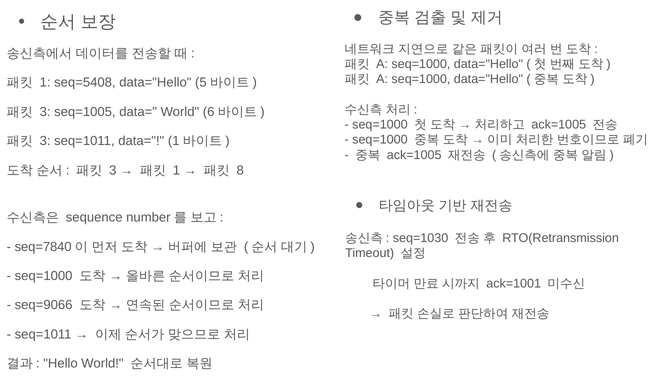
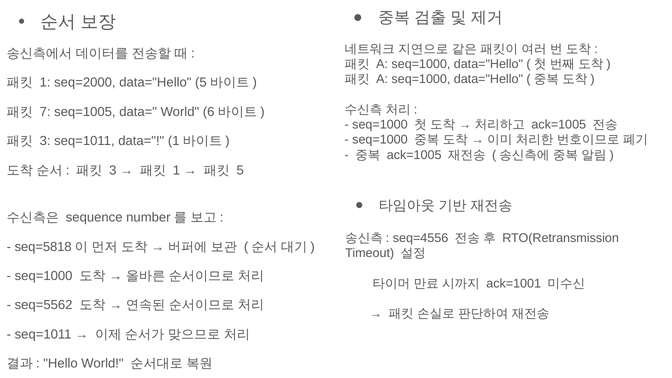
seq=5408: seq=5408 -> seq=2000
3 at (45, 112): 3 -> 7
8 at (240, 170): 8 -> 5
seq=1030: seq=1030 -> seq=4556
seq=7840: seq=7840 -> seq=5818
seq=9066: seq=9066 -> seq=5562
